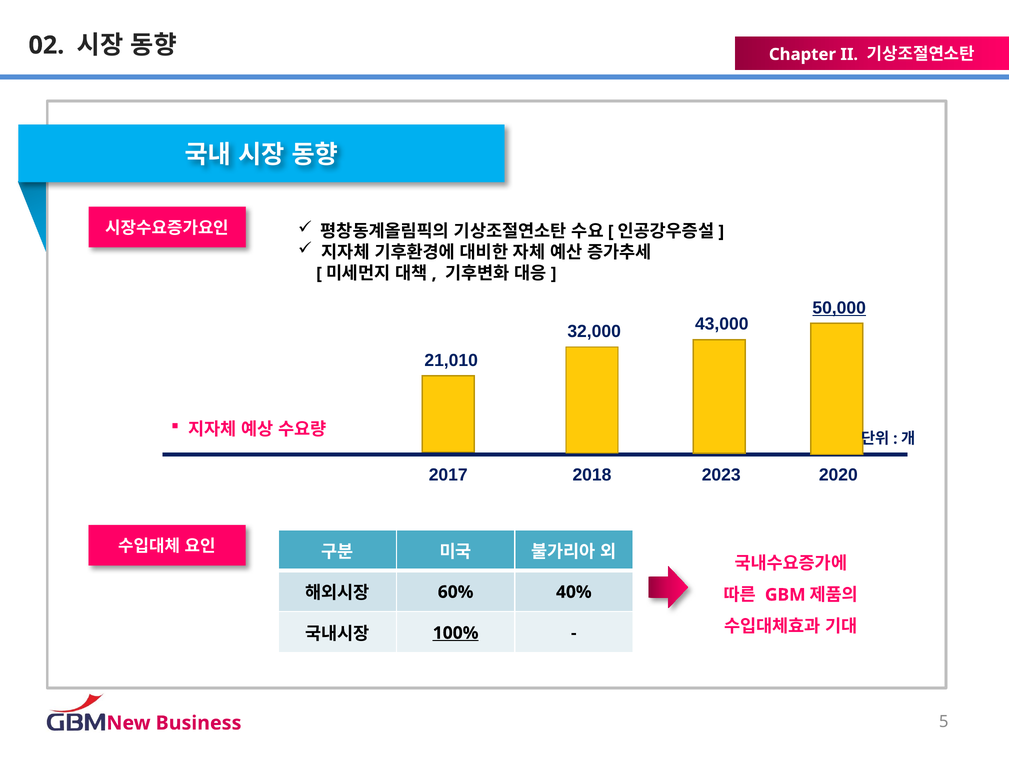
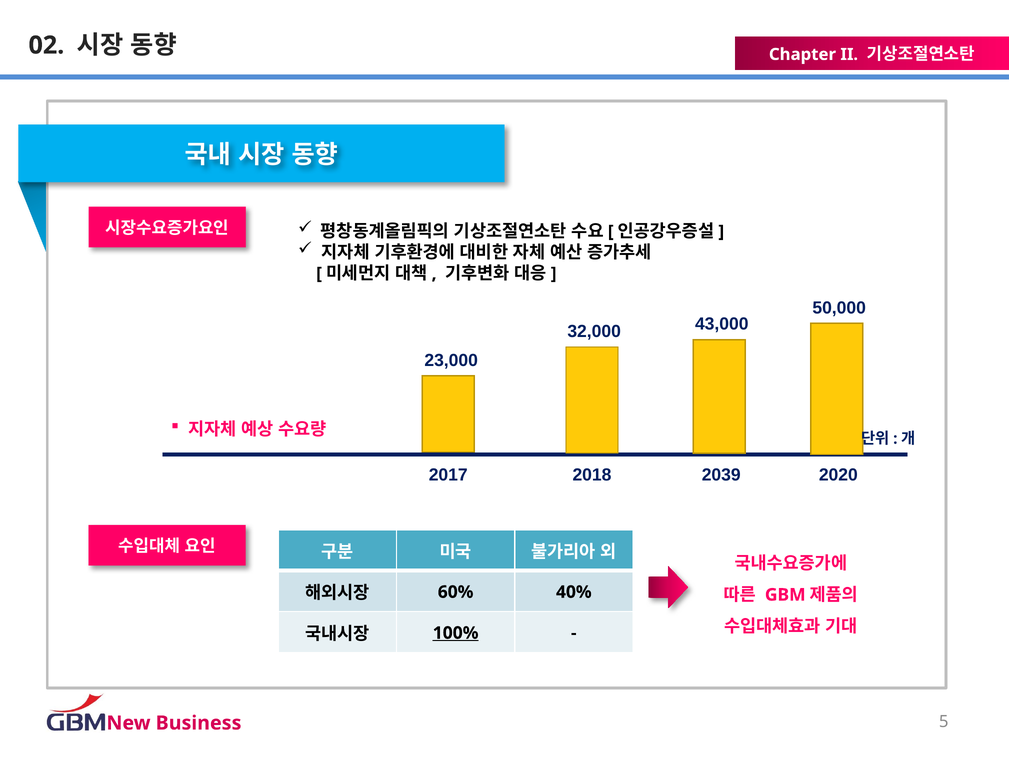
50,000 underline: present -> none
21,010: 21,010 -> 23,000
2023: 2023 -> 2039
